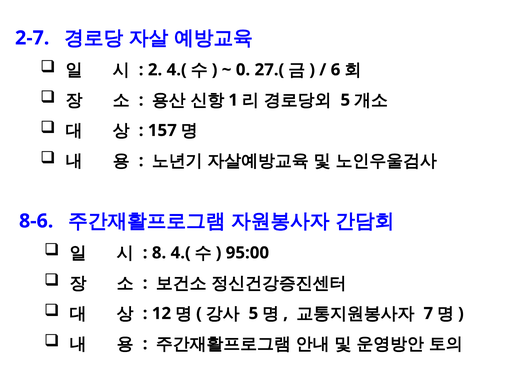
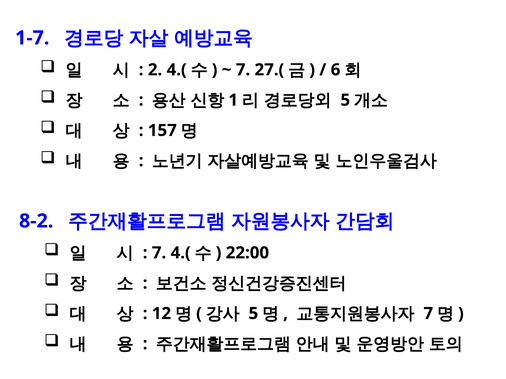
2-7: 2-7 -> 1-7
0 at (243, 70): 0 -> 7
8-6: 8-6 -> 8-2
8 at (159, 253): 8 -> 7
95:00: 95:00 -> 22:00
